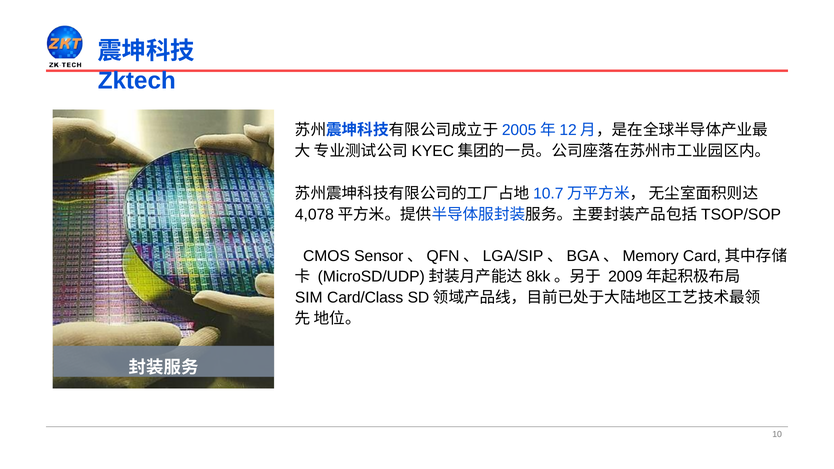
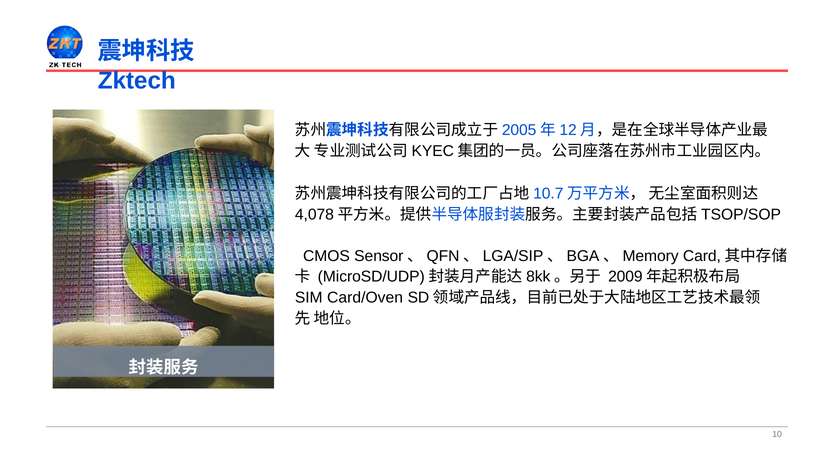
Card/Class: Card/Class -> Card/Oven
